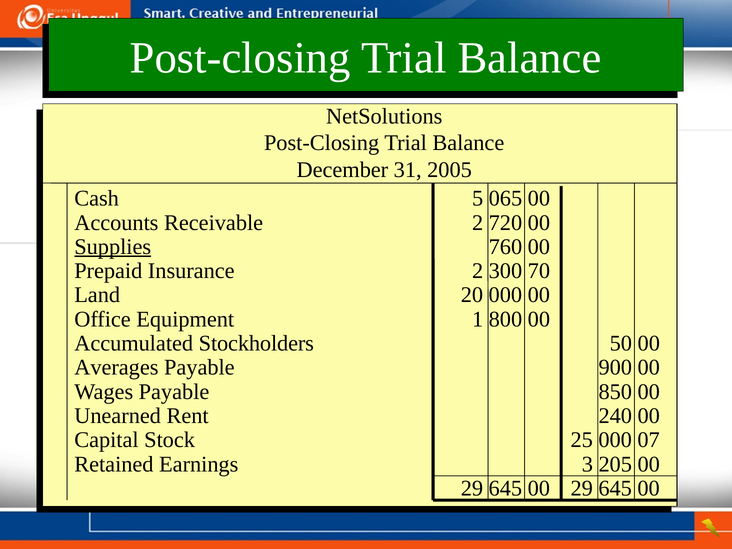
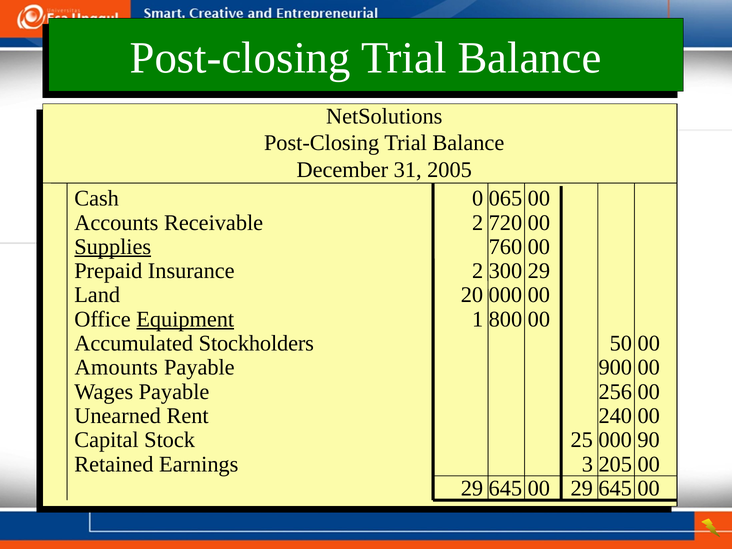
5: 5 -> 0
300 70: 70 -> 29
Equipment underline: none -> present
Averages: Averages -> Amounts
850: 850 -> 256
07: 07 -> 90
